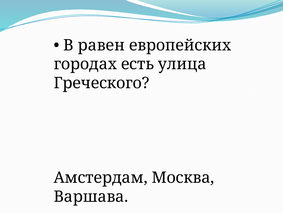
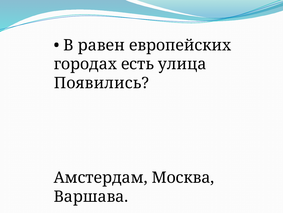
Греческого: Греческого -> Появились
